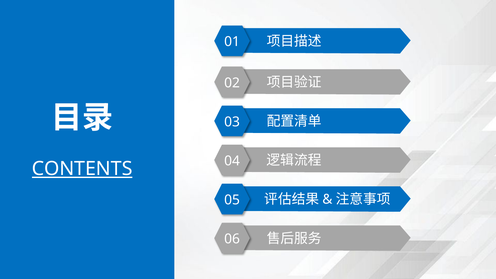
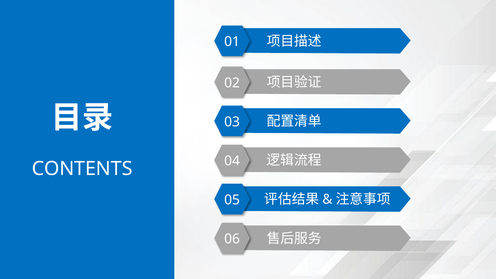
CONTENTS underline: present -> none
